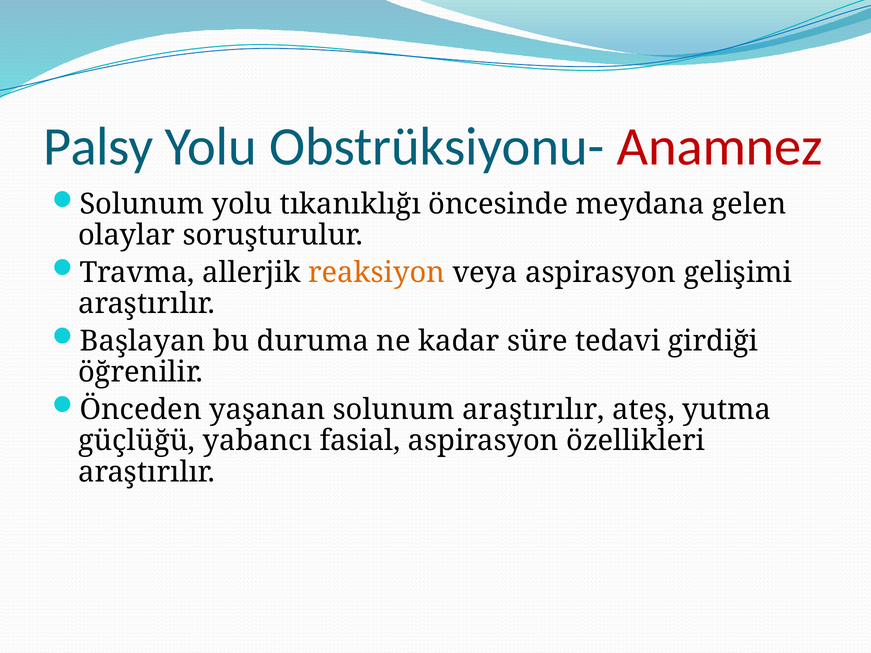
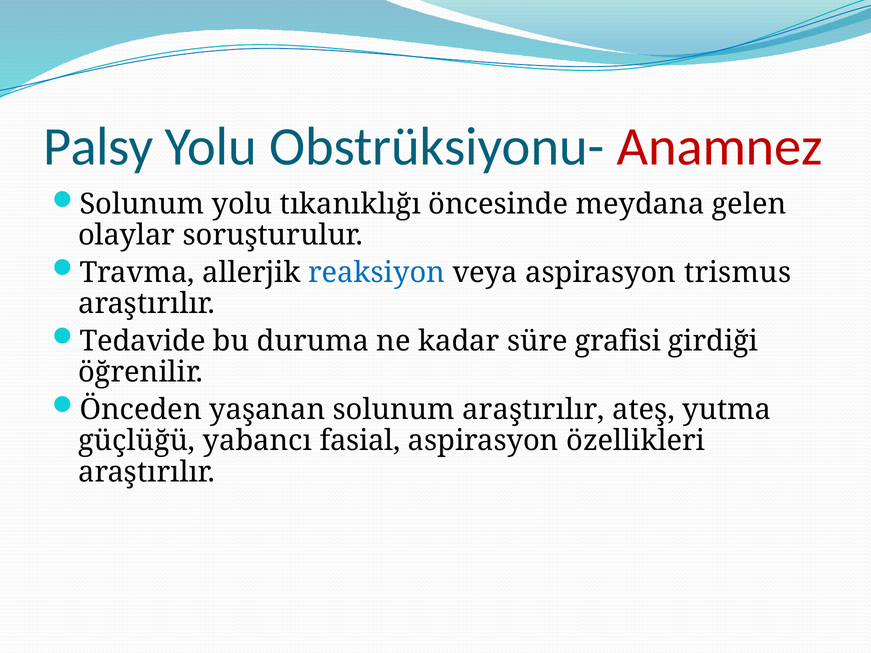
reaksiyon colour: orange -> blue
gelişimi: gelişimi -> trismus
Başlayan: Başlayan -> Tedavide
tedavi: tedavi -> grafisi
